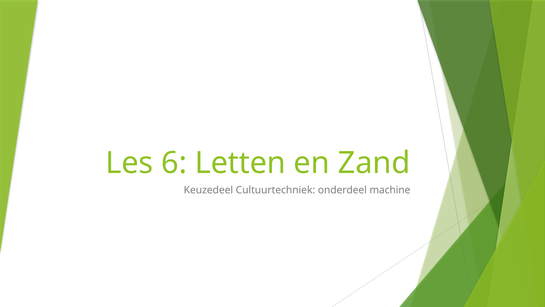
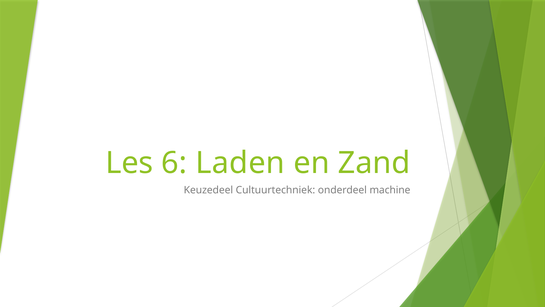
Letten: Letten -> Laden
